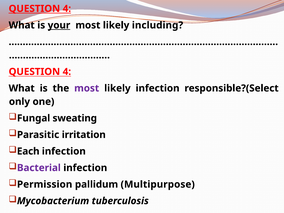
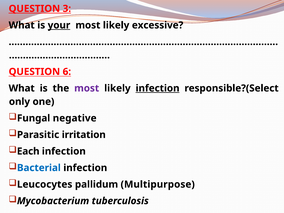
4 at (67, 9): 4 -> 3
including: including -> excessive
4 at (67, 72): 4 -> 6
infection at (158, 88) underline: none -> present
sweating: sweating -> negative
Bacterial colour: purple -> blue
Permission: Permission -> Leucocytes
